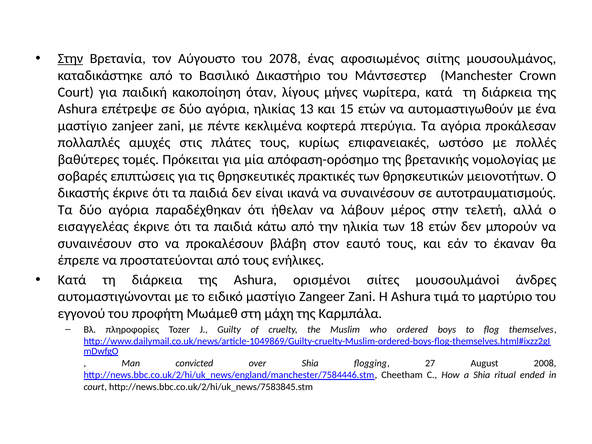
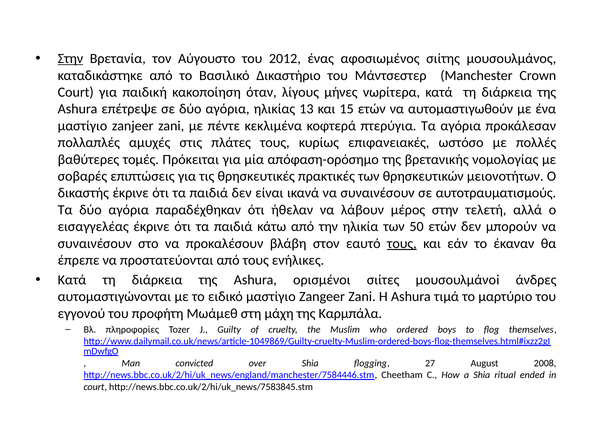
2078: 2078 -> 2012
18: 18 -> 50
τους at (402, 243) underline: none -> present
